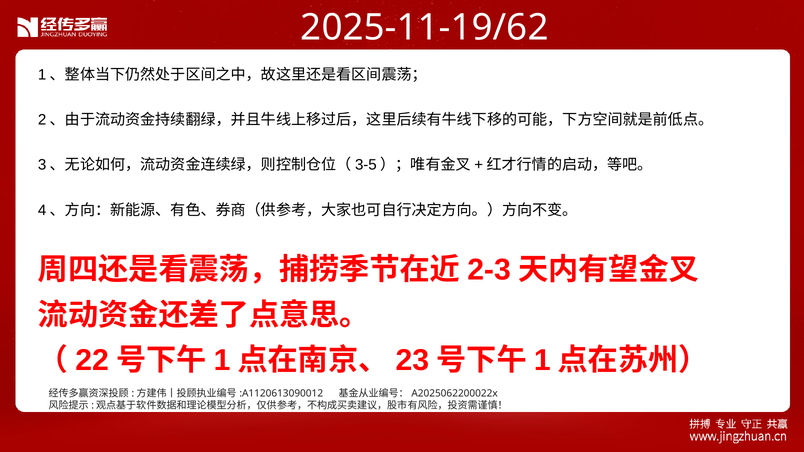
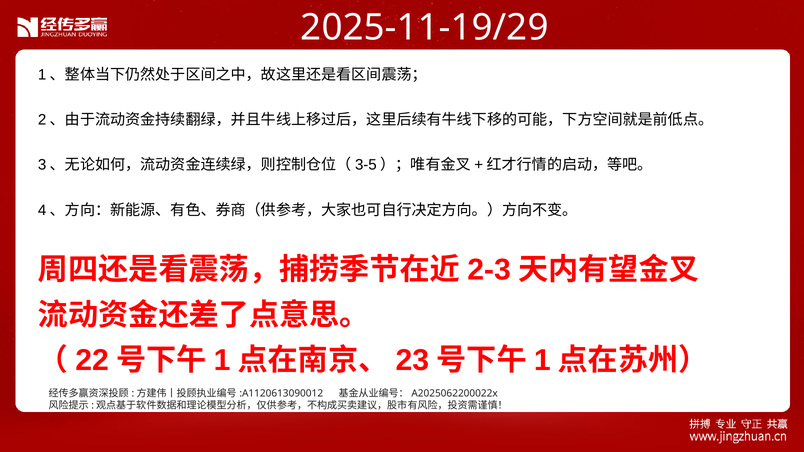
2025-11-19/62: 2025-11-19/62 -> 2025-11-19/29
